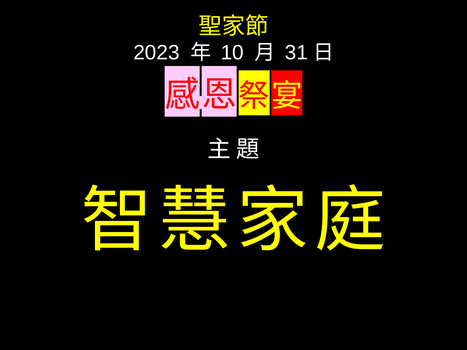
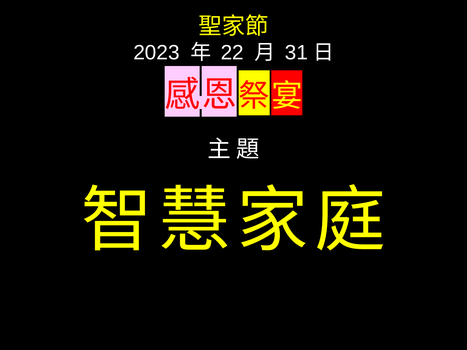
10: 10 -> 22
